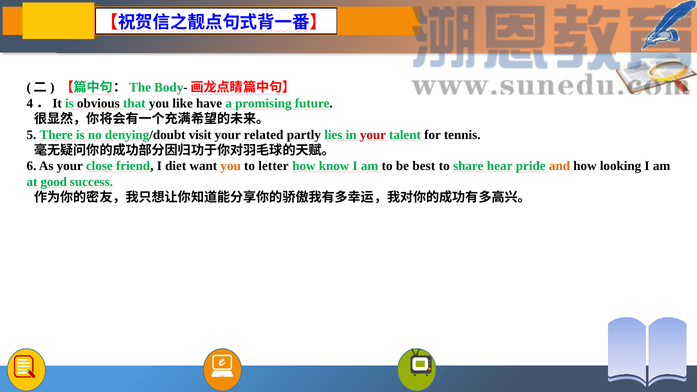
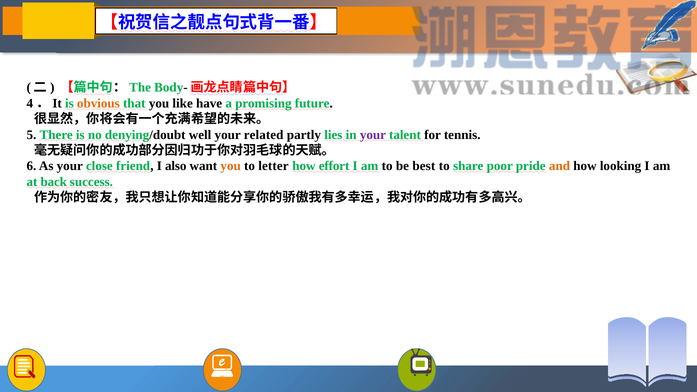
obvious colour: black -> orange
visit: visit -> well
your at (373, 135) colour: red -> purple
diet: diet -> also
know: know -> effort
hear: hear -> poor
good: good -> back
